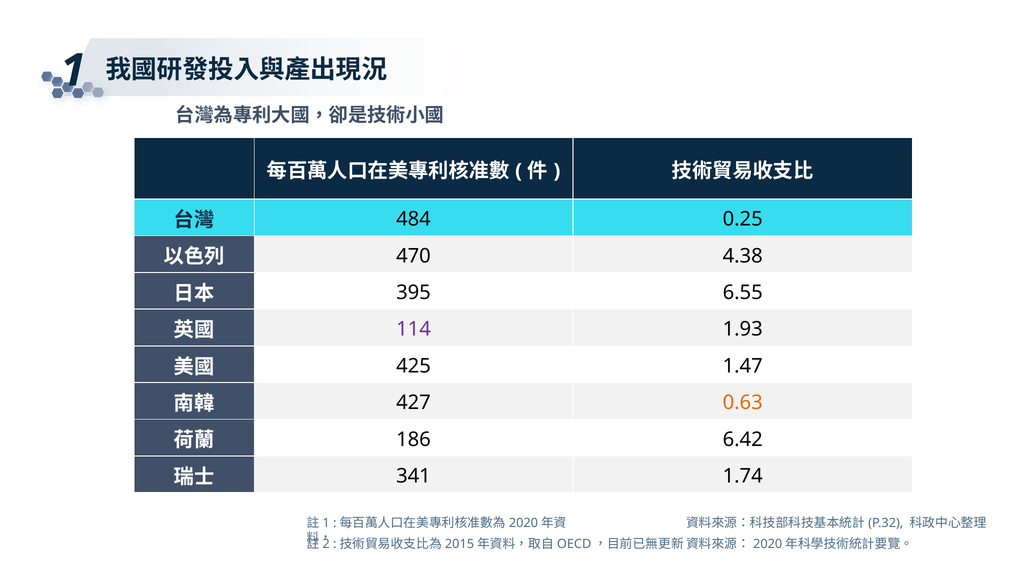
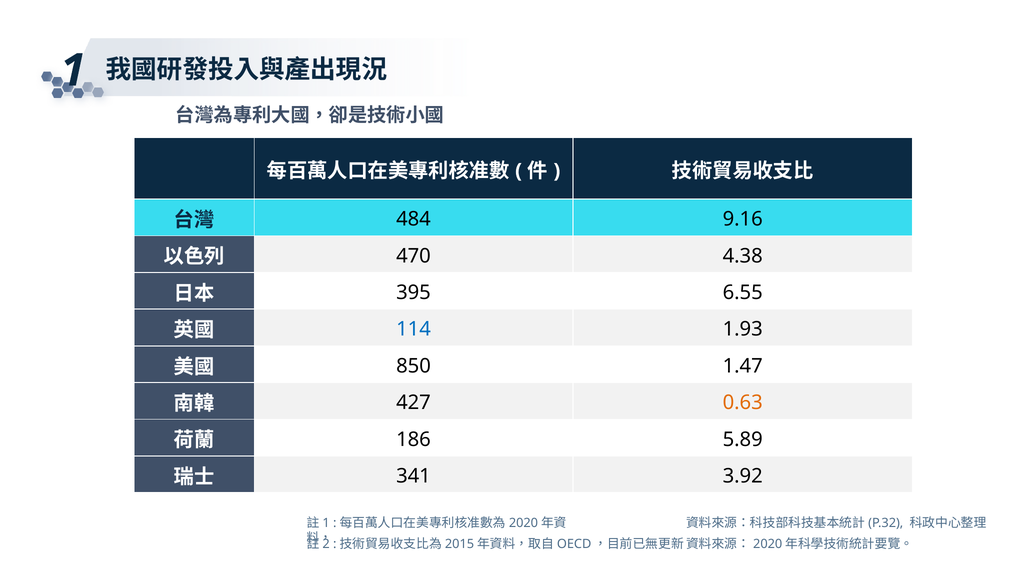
0.25: 0.25 -> 9.16
114 colour: purple -> blue
425: 425 -> 850
6.42: 6.42 -> 5.89
1.74: 1.74 -> 3.92
